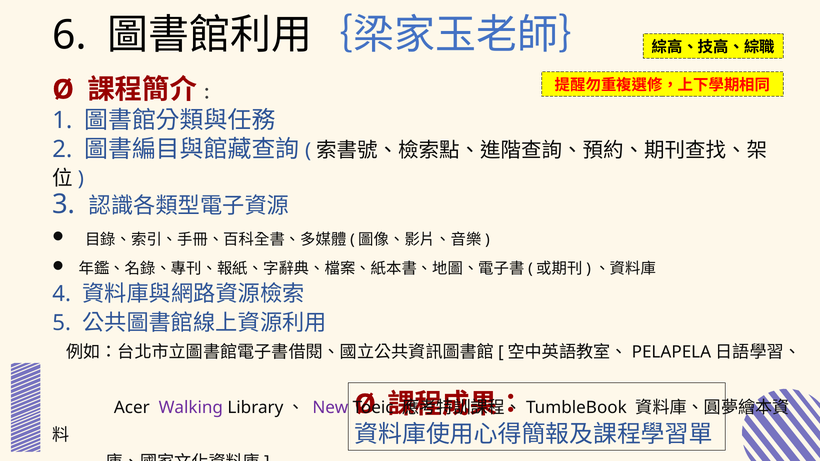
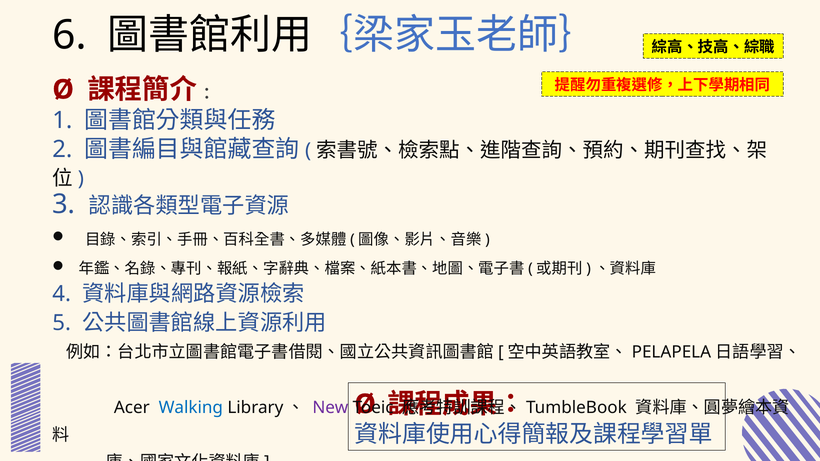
Walking colour: purple -> blue
